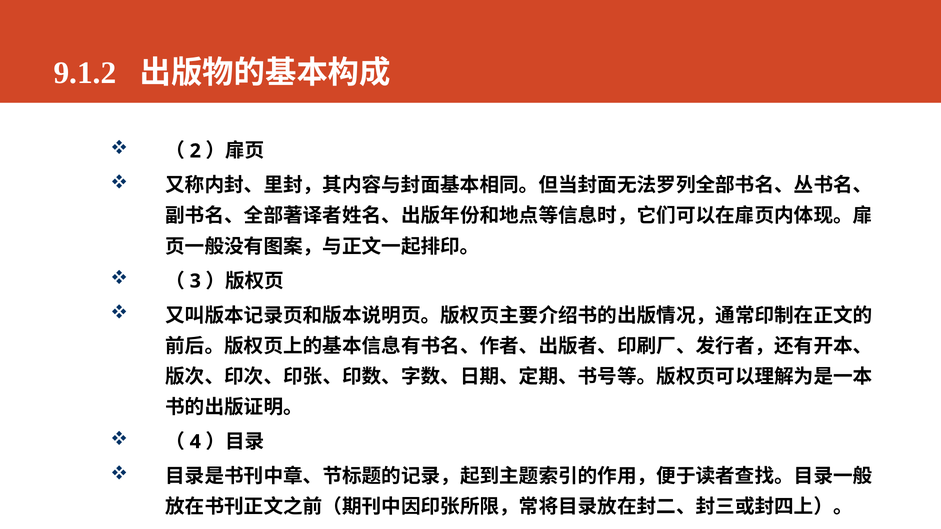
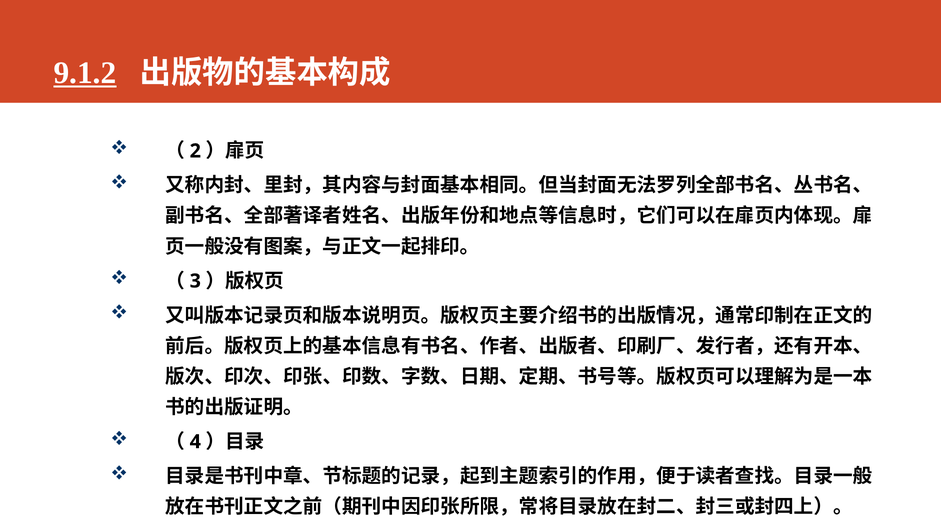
9.1.2 underline: none -> present
